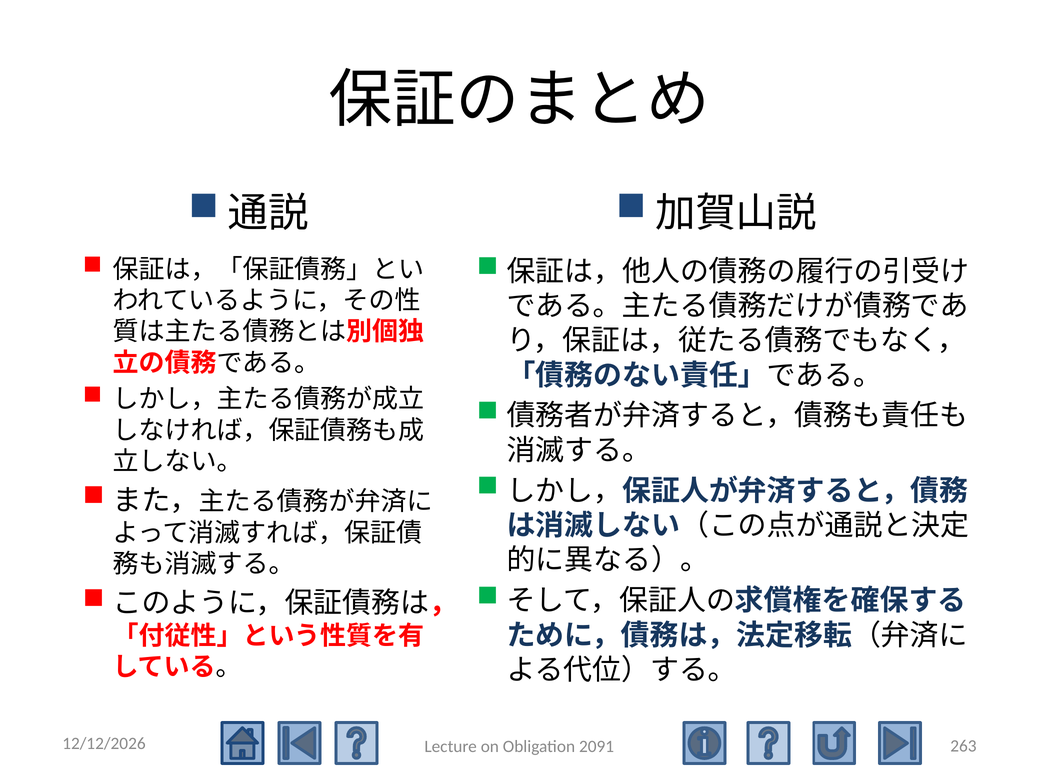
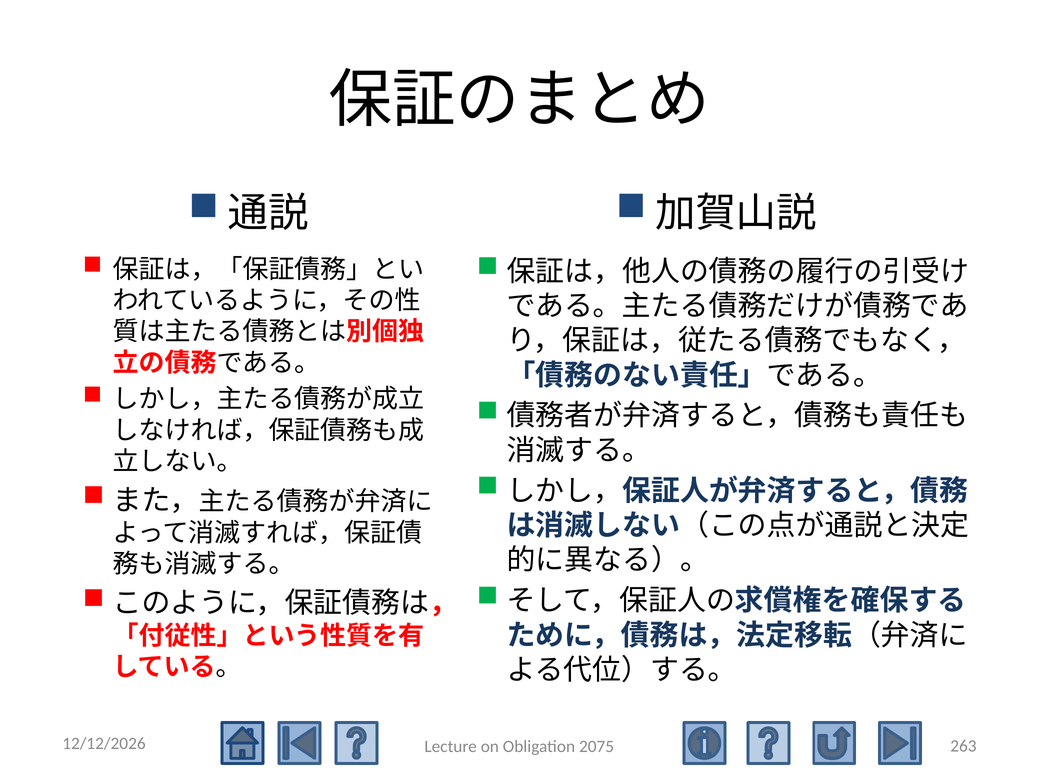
2091: 2091 -> 2075
